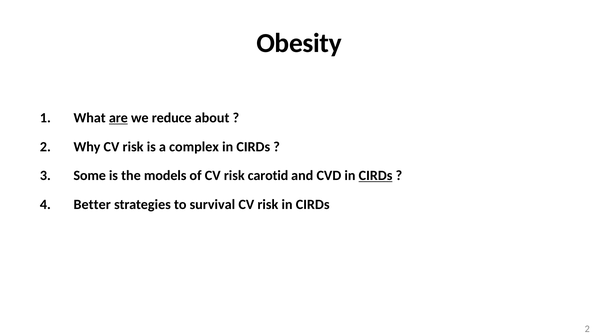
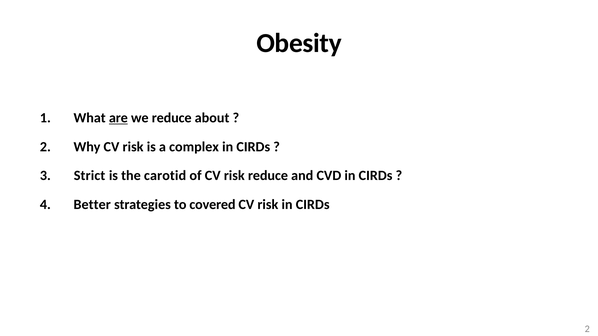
Some: Some -> Strict
models: models -> carotid
risk carotid: carotid -> reduce
CIRDs at (376, 176) underline: present -> none
survival: survival -> covered
